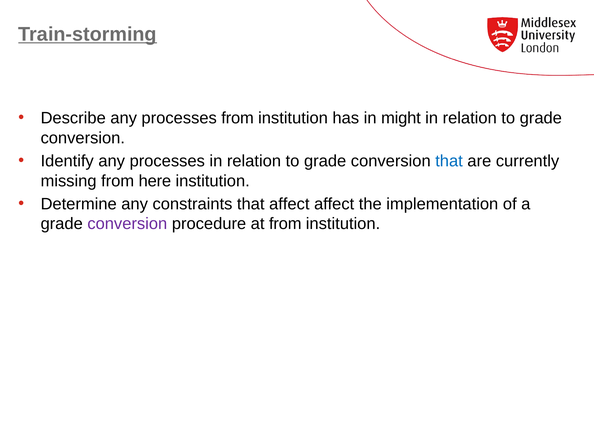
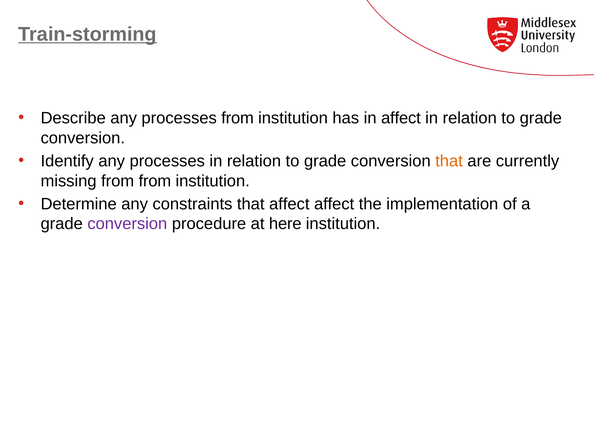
in might: might -> affect
that at (449, 161) colour: blue -> orange
from here: here -> from
at from: from -> here
